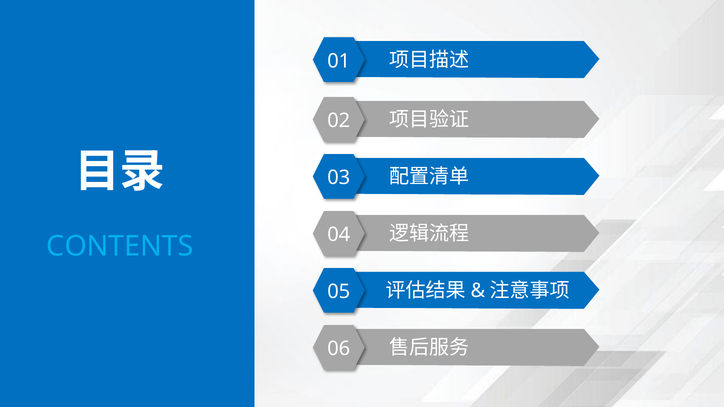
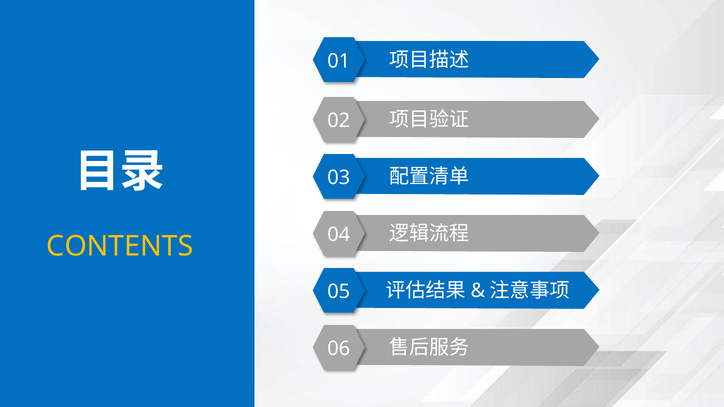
CONTENTS colour: light blue -> yellow
